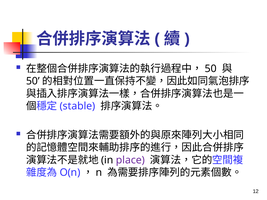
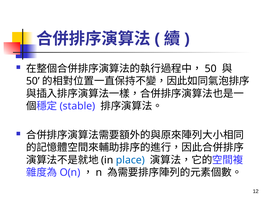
place colour: purple -> blue
